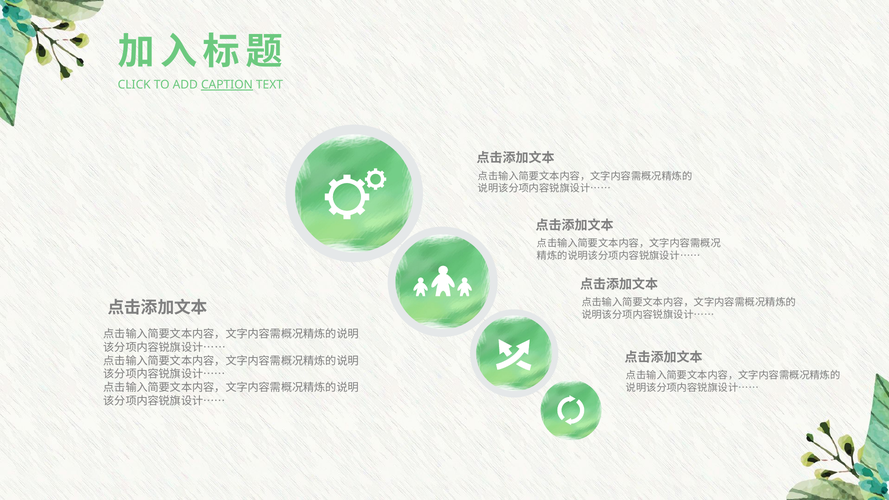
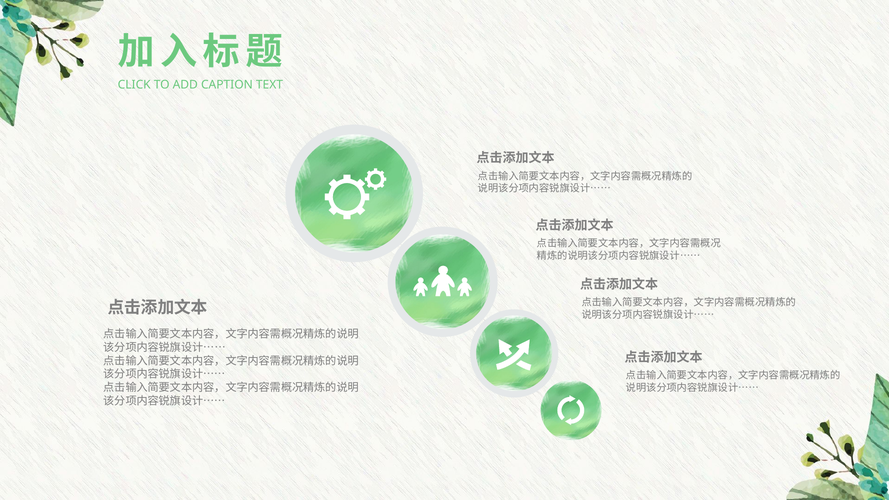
CAPTION underline: present -> none
